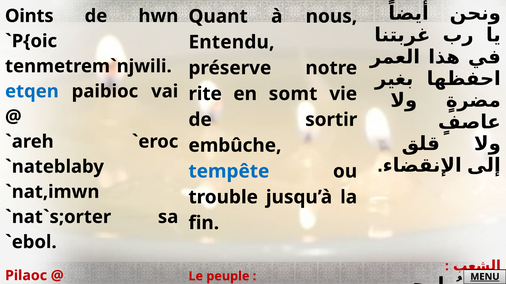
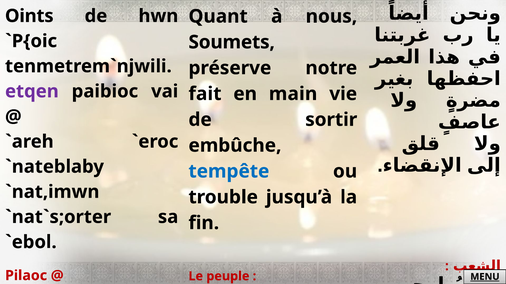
Entendu: Entendu -> Soumets
etqen colour: blue -> purple
rite: rite -> fait
somt: somt -> main
